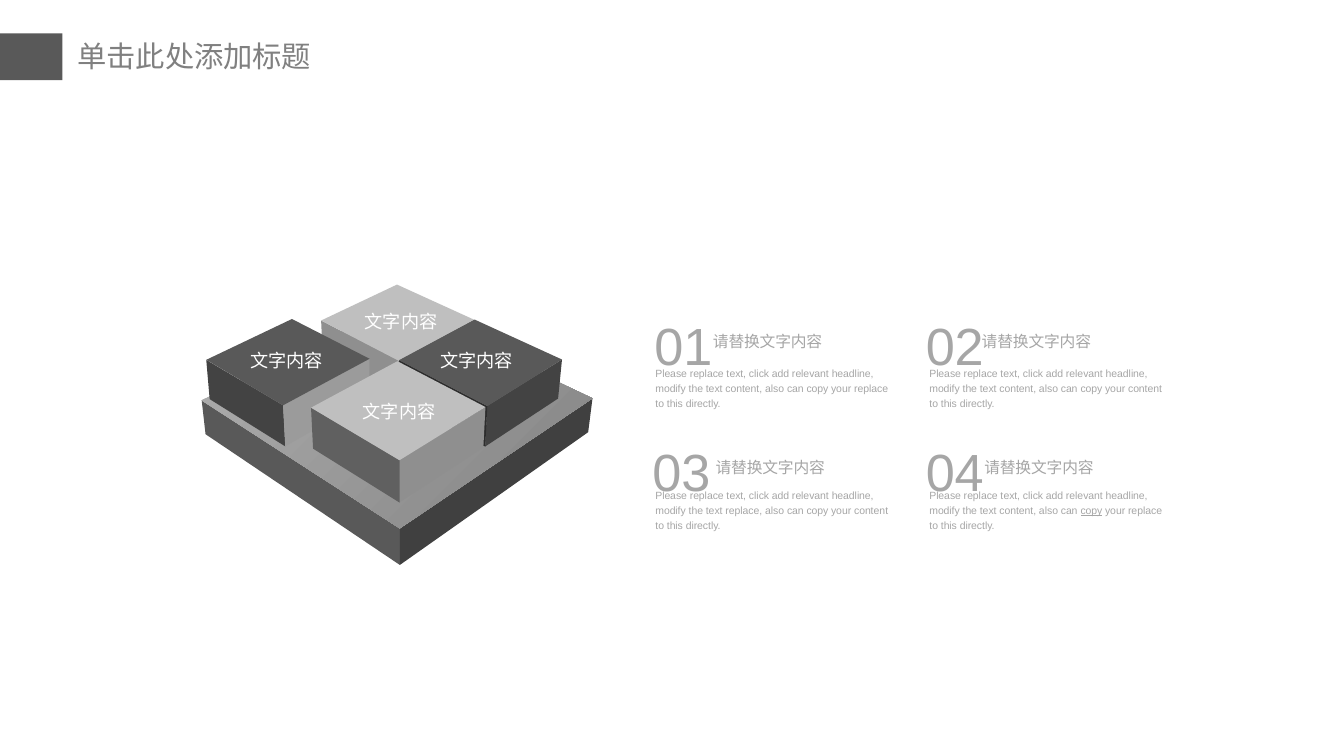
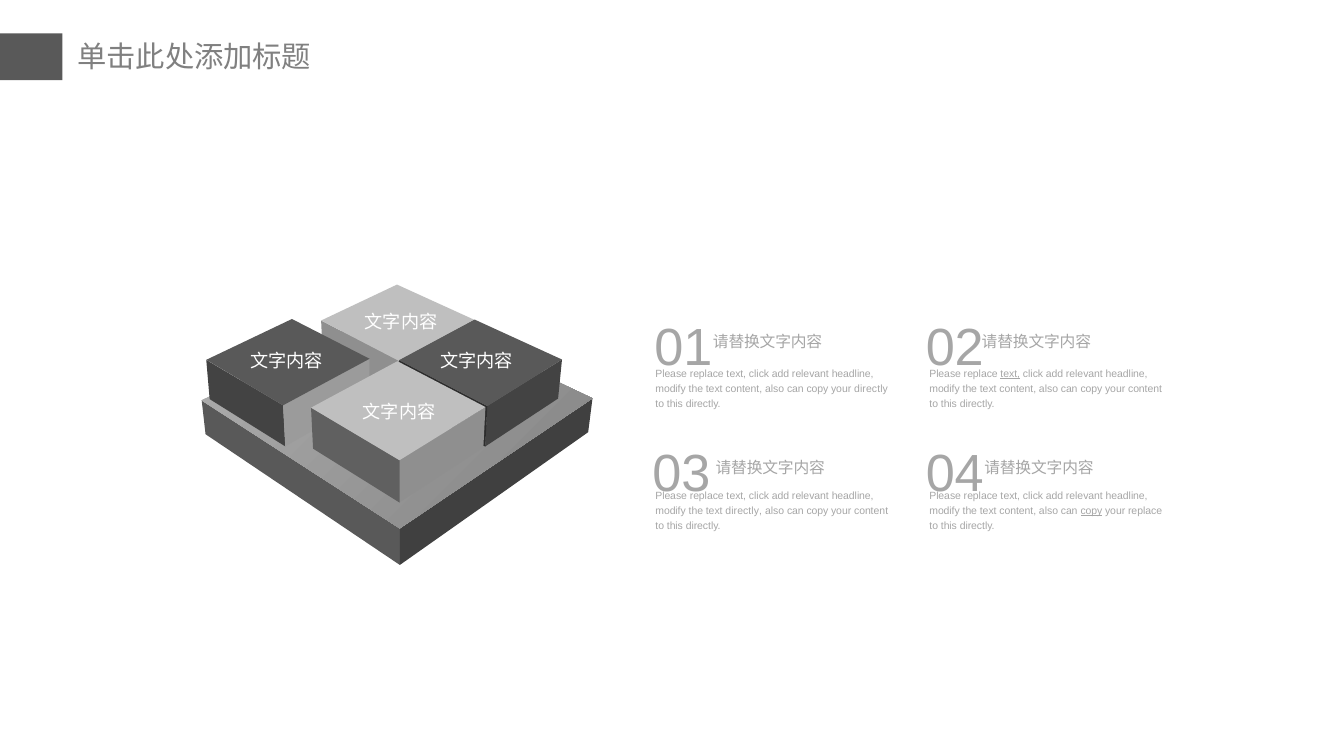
text at (1010, 374) underline: none -> present
replace at (871, 389): replace -> directly
text replace: replace -> directly
